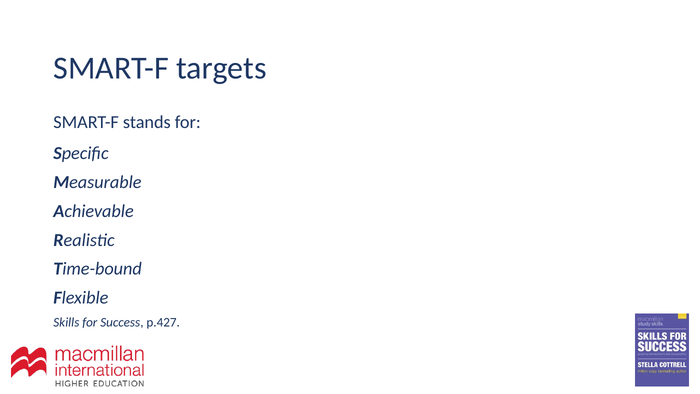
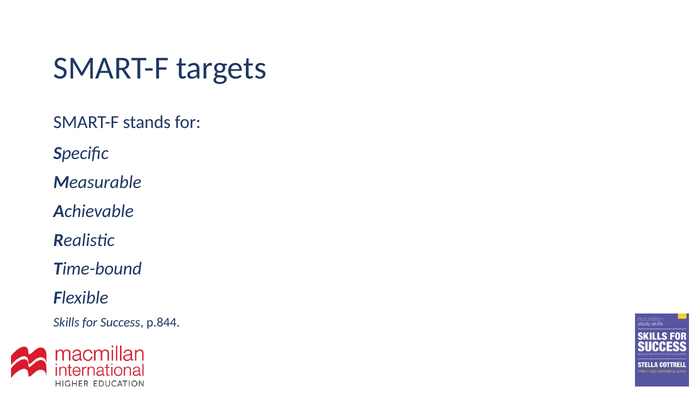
p.427: p.427 -> p.844
